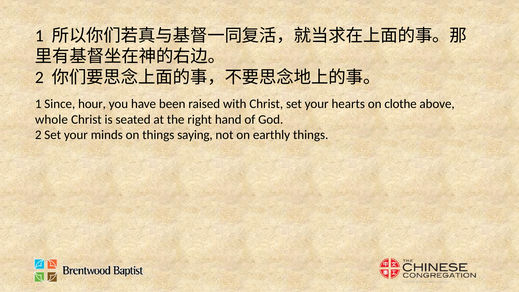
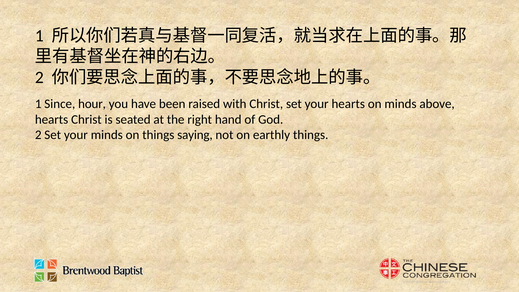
on clothe: clothe -> minds
whole at (51, 119): whole -> hearts
